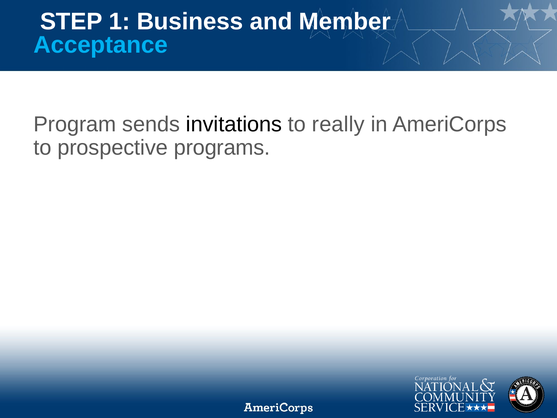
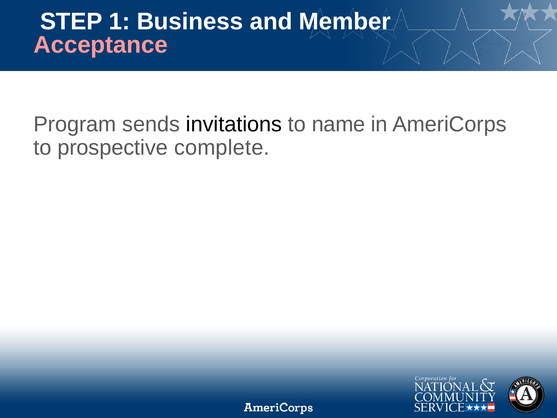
Acceptance colour: light blue -> pink
really: really -> name
programs: programs -> complete
